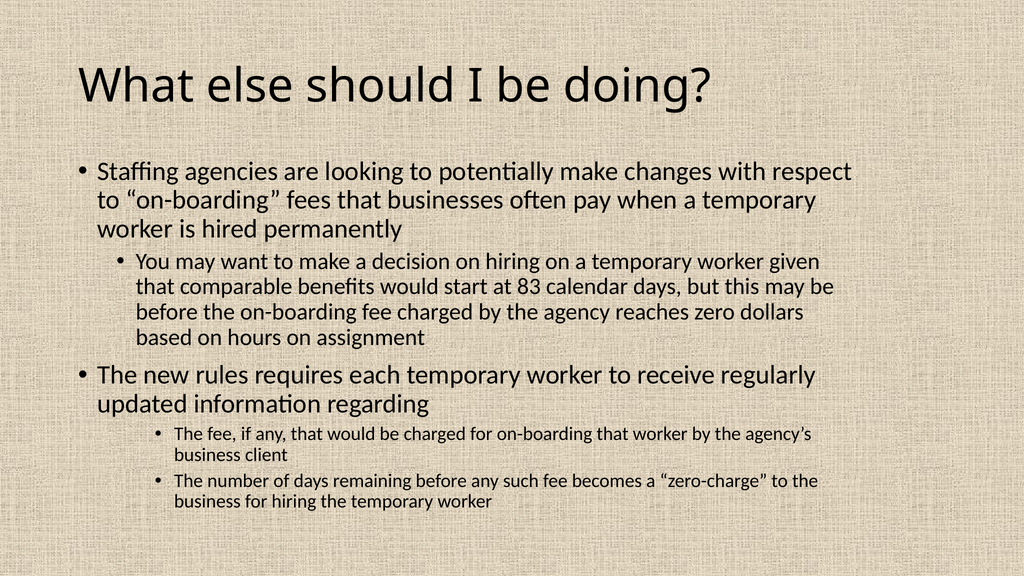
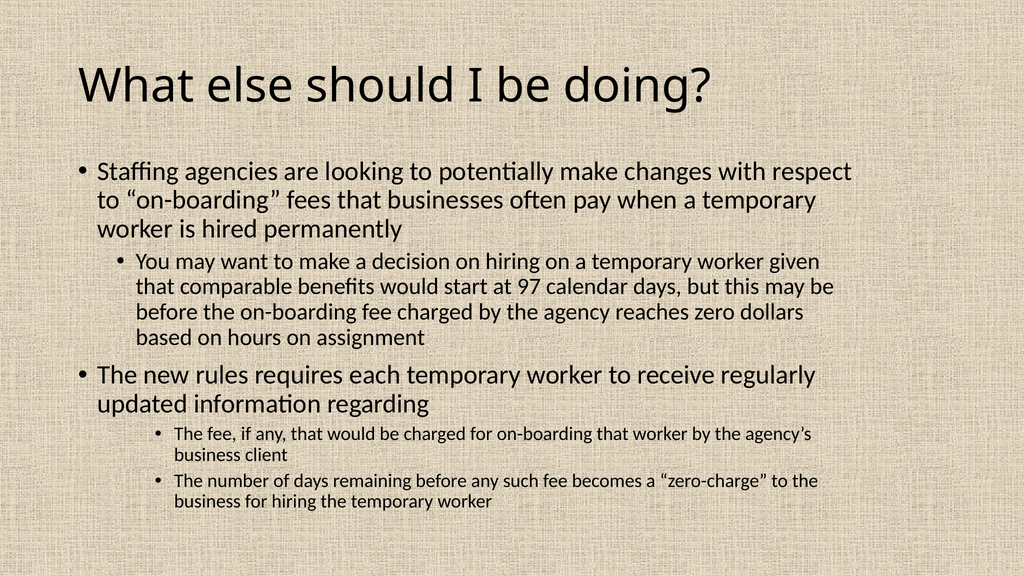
83: 83 -> 97
